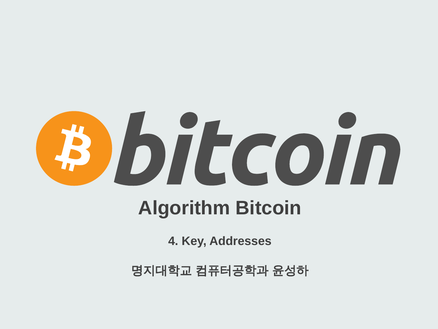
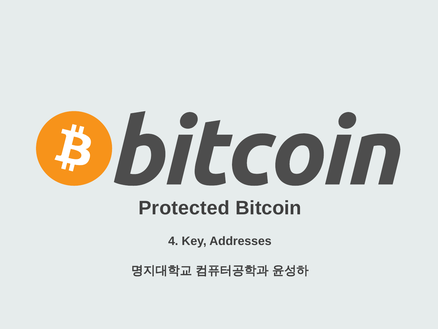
Algorithm: Algorithm -> Protected
